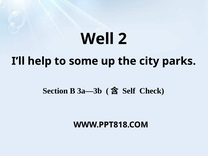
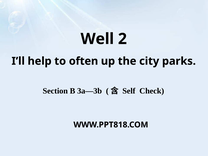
some: some -> often
